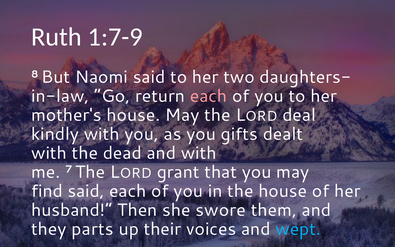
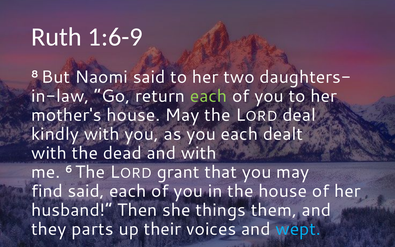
1:7-9: 1:7-9 -> 1:6-9
each at (209, 96) colour: pink -> light green
you gifts: gifts -> each
7: 7 -> 6
swore: swore -> things
